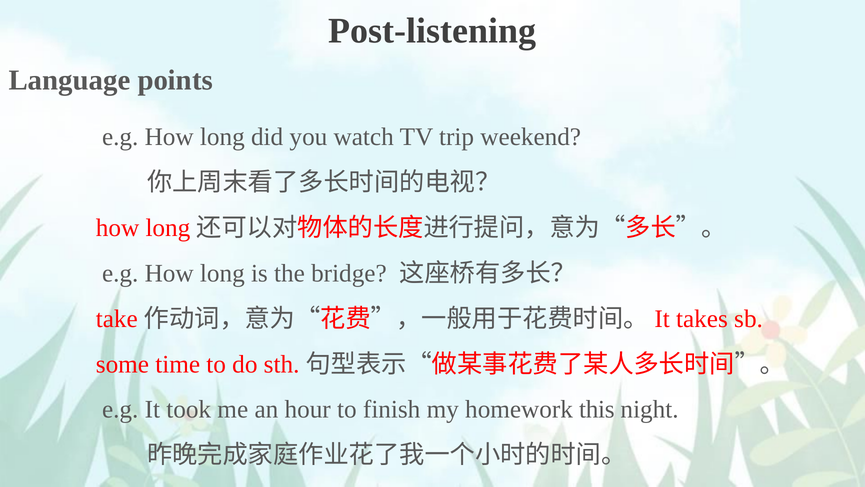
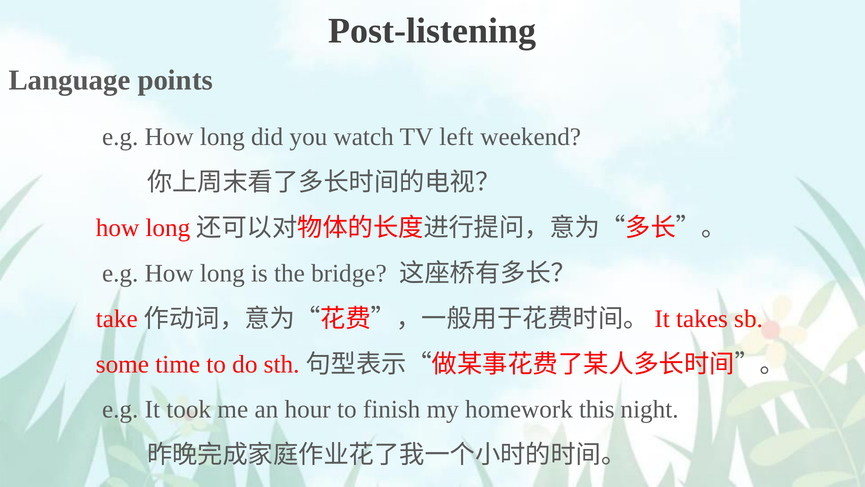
trip: trip -> left
